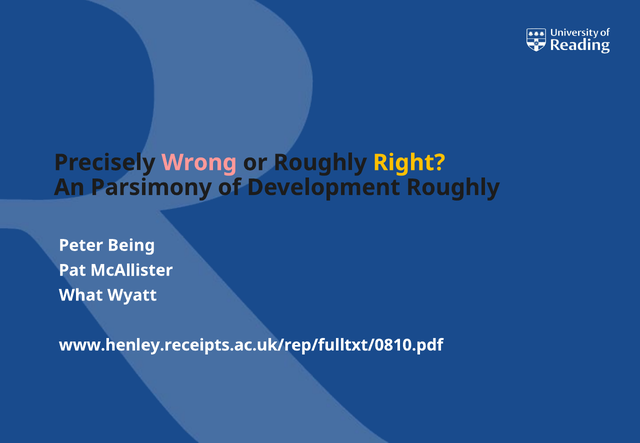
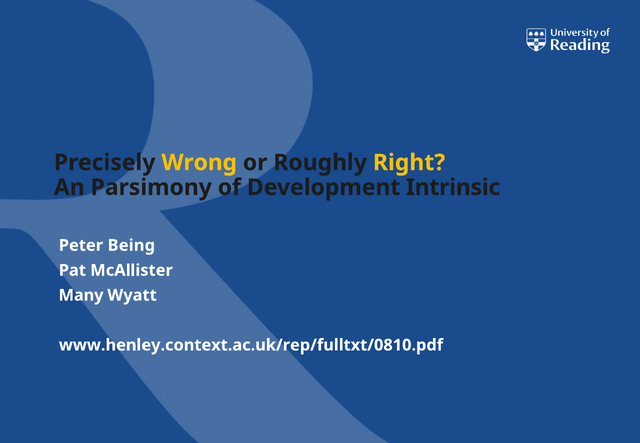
Wrong colour: pink -> yellow
Development Roughly: Roughly -> Intrinsic
What: What -> Many
www.henley.receipts.ac.uk/rep/fulltxt/0810.pdf: www.henley.receipts.ac.uk/rep/fulltxt/0810.pdf -> www.henley.context.ac.uk/rep/fulltxt/0810.pdf
